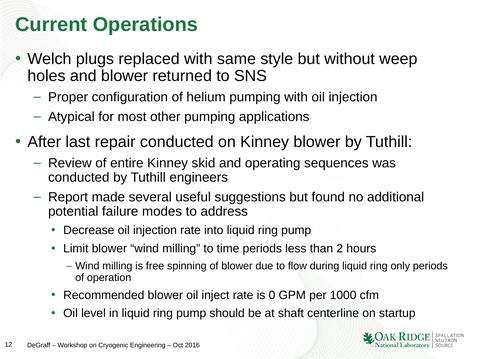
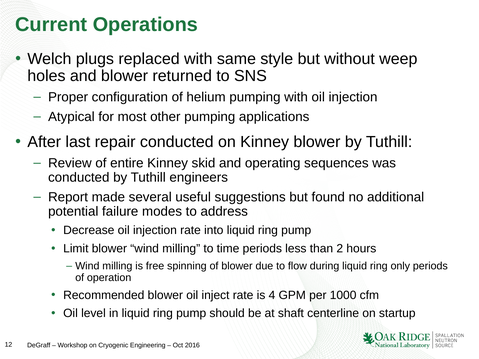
0: 0 -> 4
